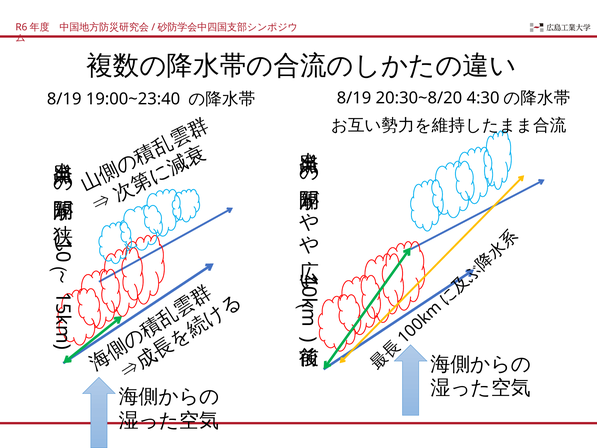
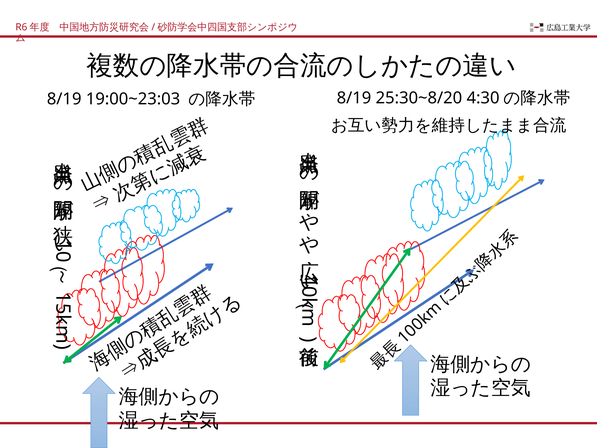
19:00~23:40: 19:00~23:40 -> 19:00~23:03
20:30~8/20: 20:30~8/20 -> 25:30~8/20
